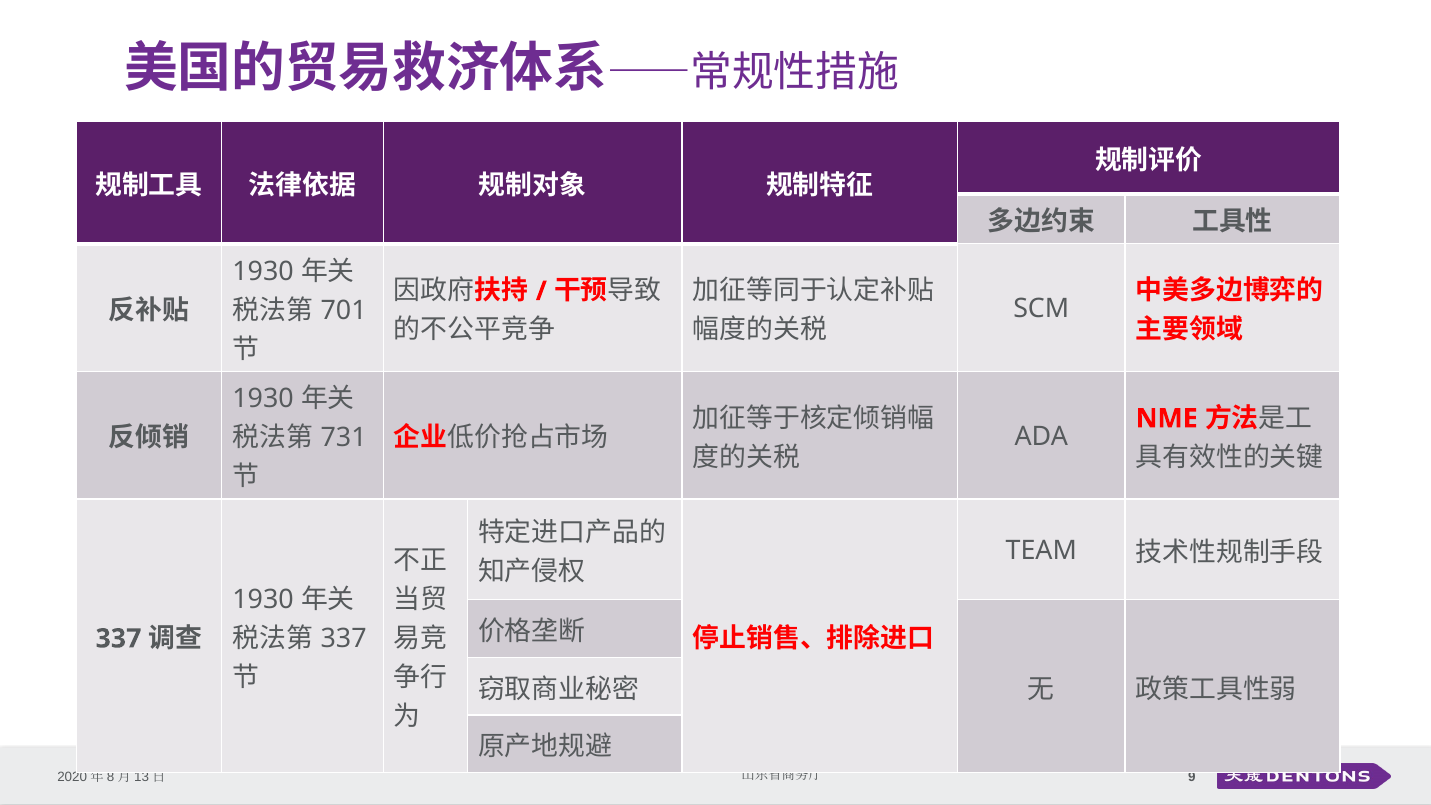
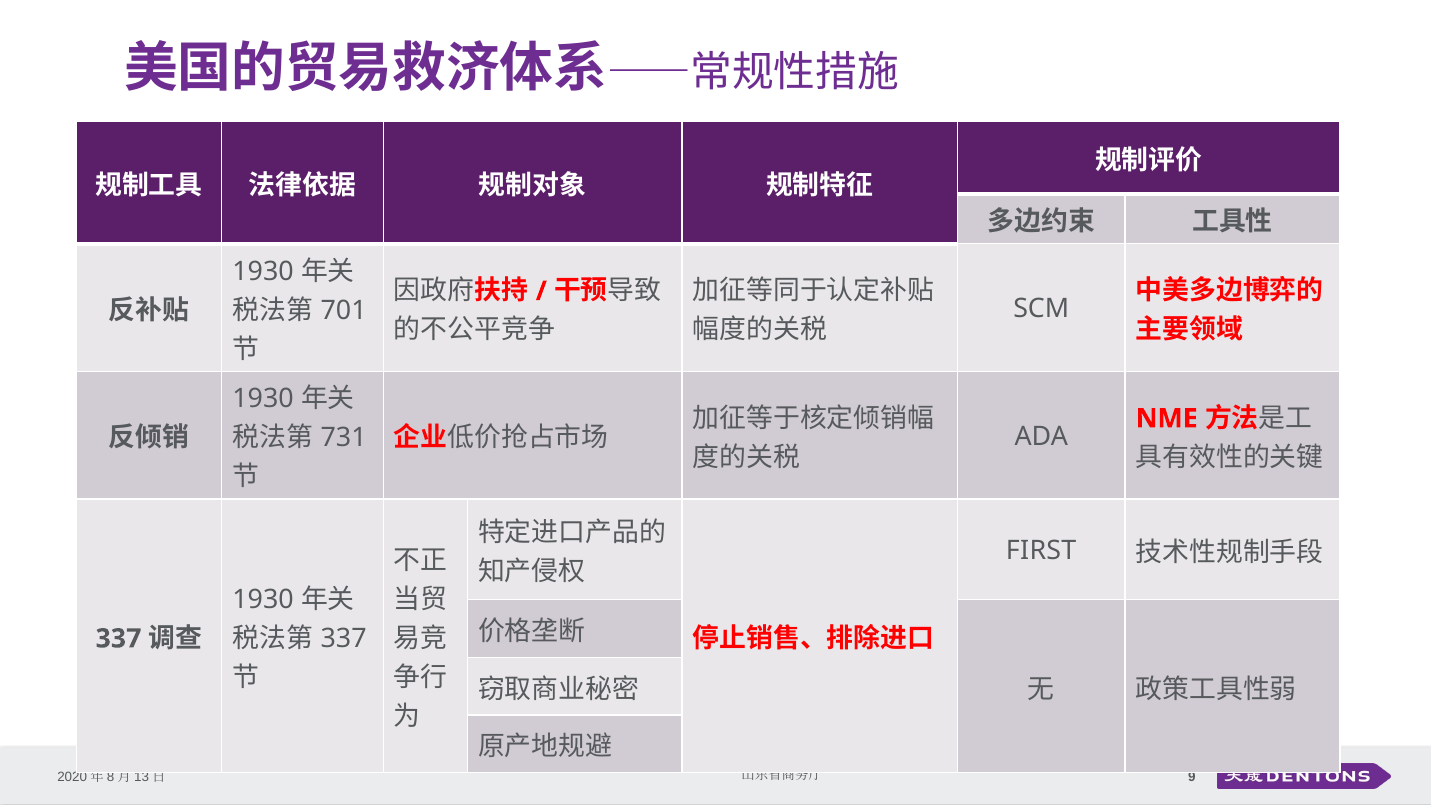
TEAM: TEAM -> FIRST
